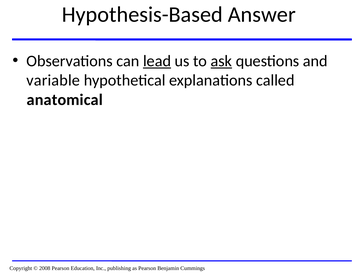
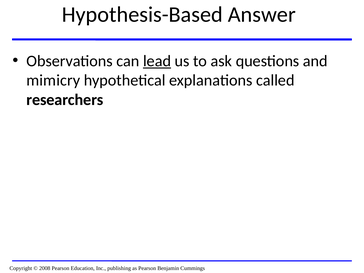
ask underline: present -> none
variable: variable -> mimicry
anatomical: anatomical -> researchers
